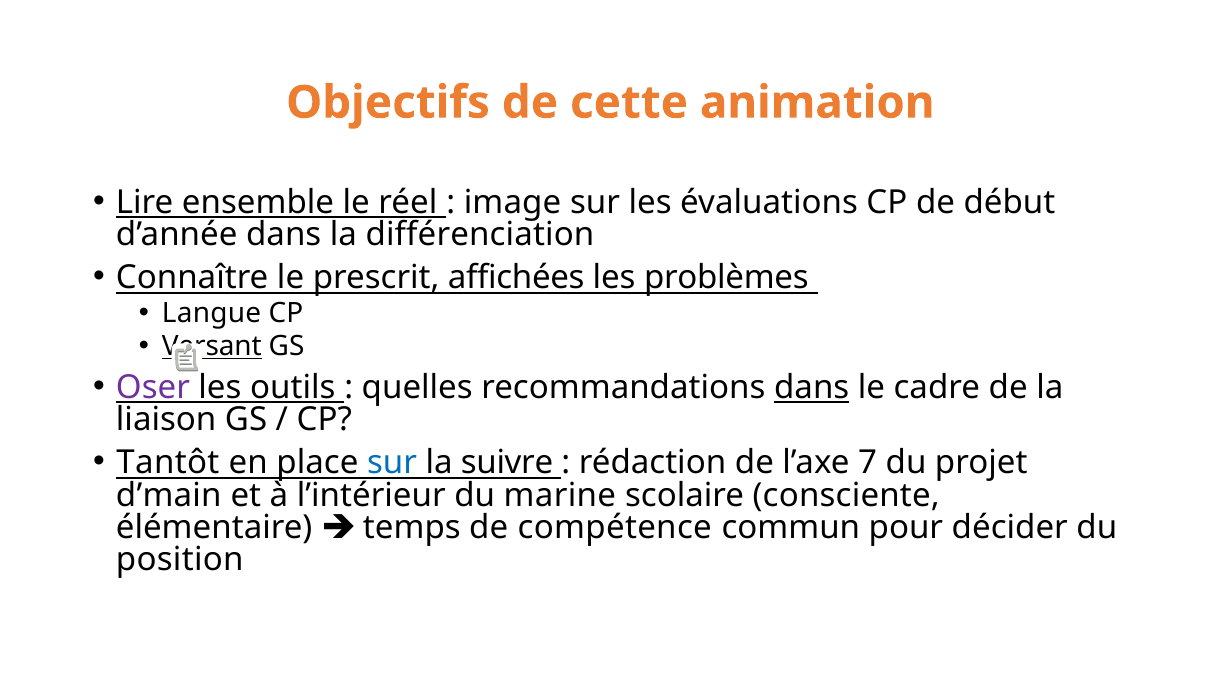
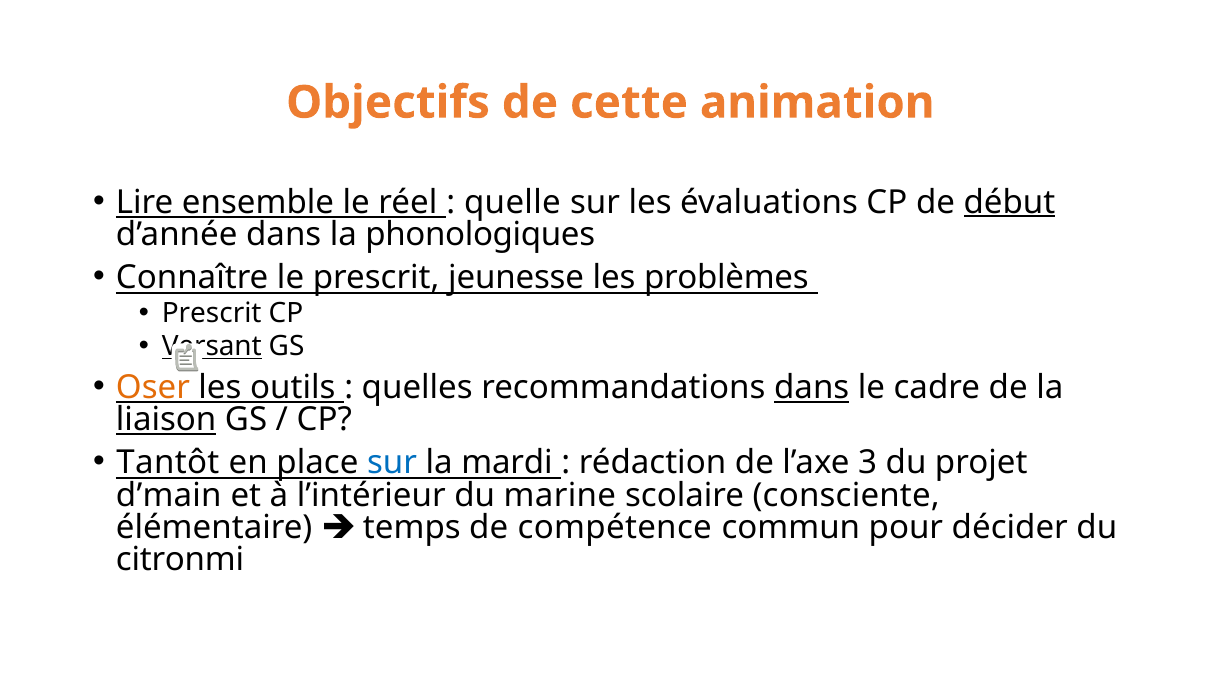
image: image -> quelle
début underline: none -> present
différenciation: différenciation -> phonologiques
affichées: affichées -> jeunesse
Langue at (212, 313): Langue -> Prescrit
Oser colour: purple -> orange
liaison underline: none -> present
suivre: suivre -> mardi
7: 7 -> 3
position: position -> citronmi
